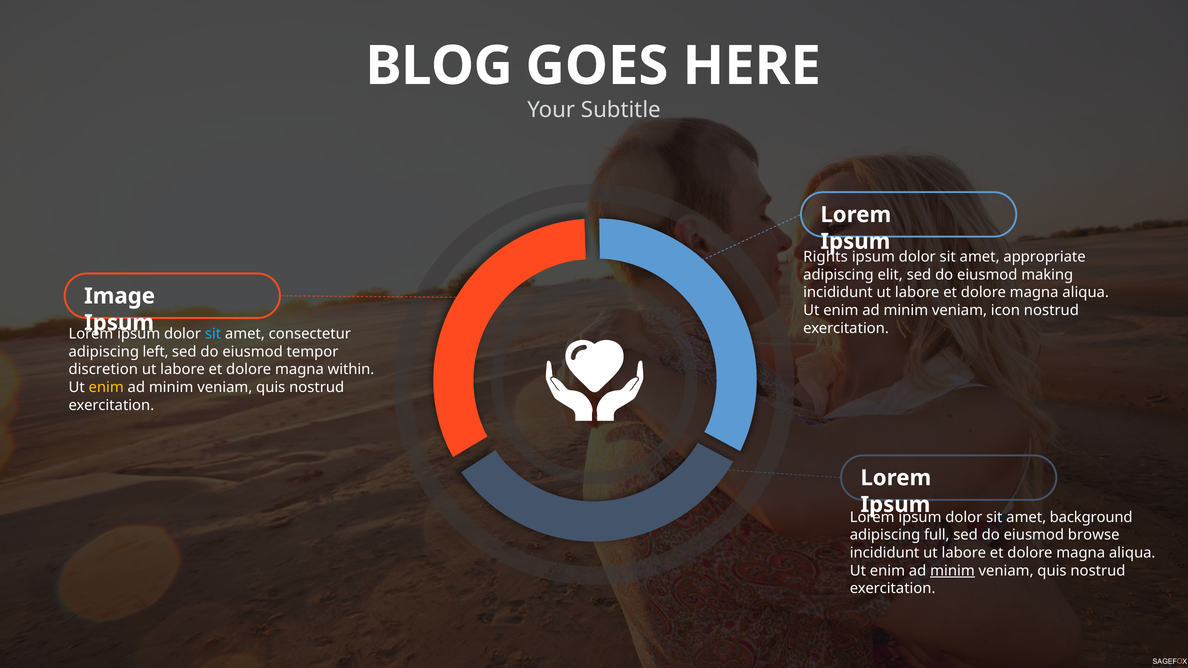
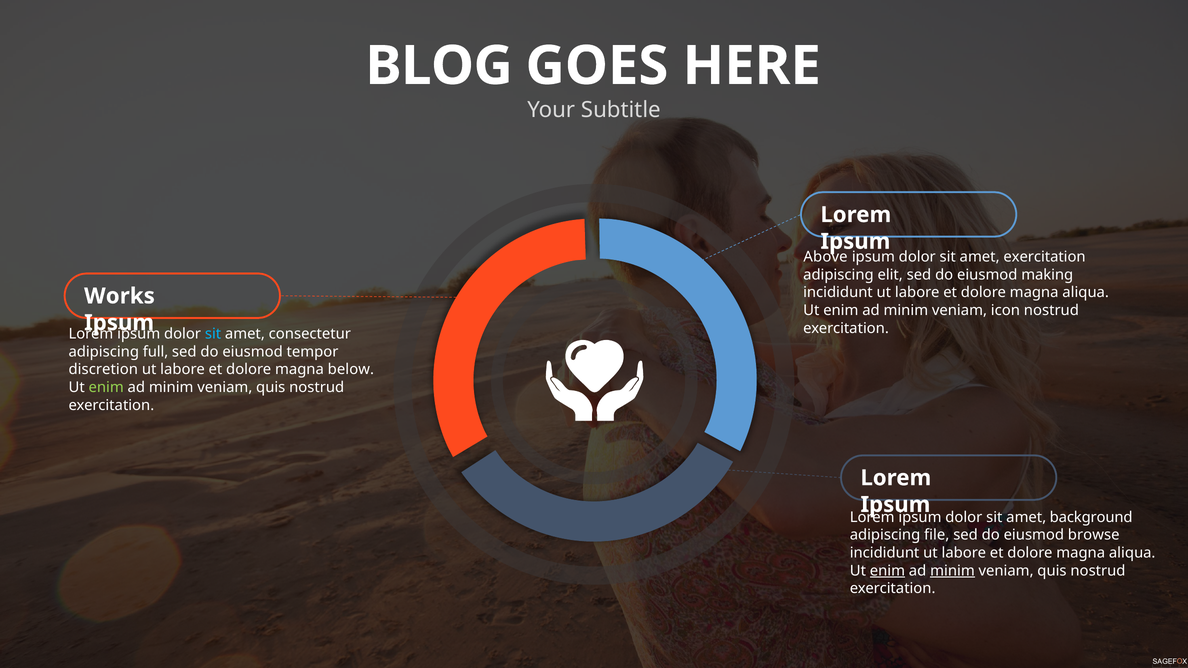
Rights: Rights -> Above
amet appropriate: appropriate -> exercitation
Image: Image -> Works
left: left -> full
within: within -> below
enim at (106, 387) colour: yellow -> light green
full: full -> file
enim at (887, 571) underline: none -> present
